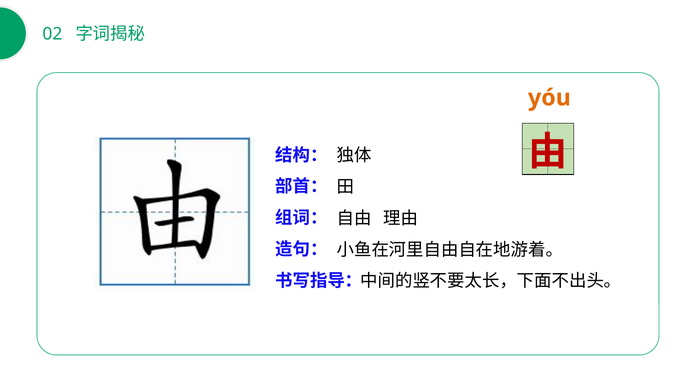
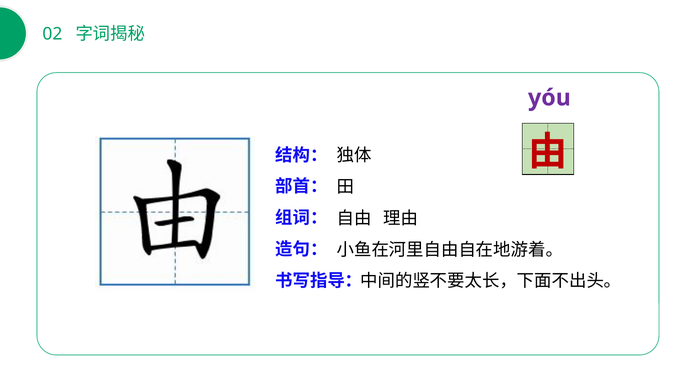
yóu colour: orange -> purple
